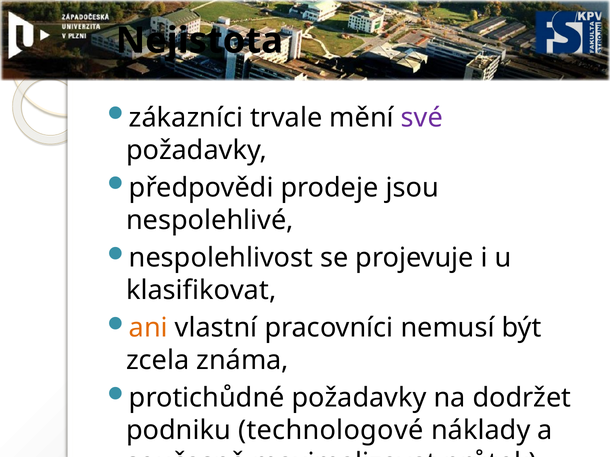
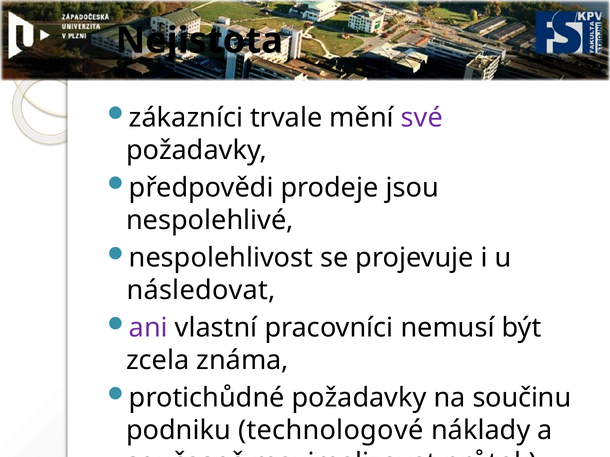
klasifikovat: klasifikovat -> následovat
ani colour: orange -> purple
dodržet: dodržet -> součinu
